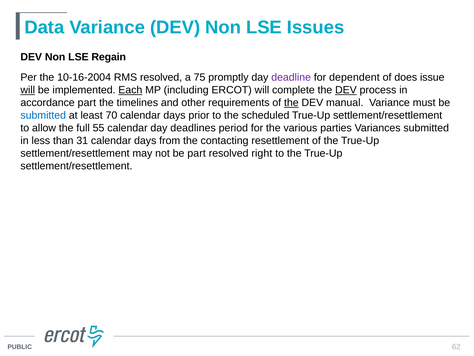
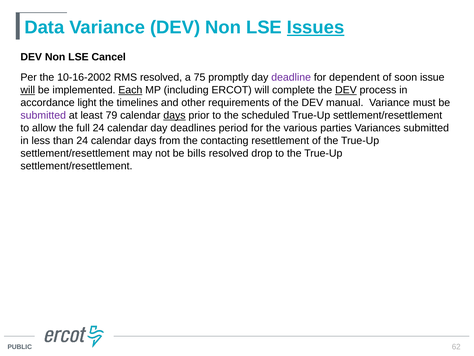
Issues underline: none -> present
Regain: Regain -> Cancel
10-16-2004: 10-16-2004 -> 10-16-2002
does: does -> soon
accordance part: part -> light
the at (291, 103) underline: present -> none
submitted at (43, 115) colour: blue -> purple
70: 70 -> 79
days at (174, 115) underline: none -> present
full 55: 55 -> 24
than 31: 31 -> 24
be part: part -> bills
right: right -> drop
